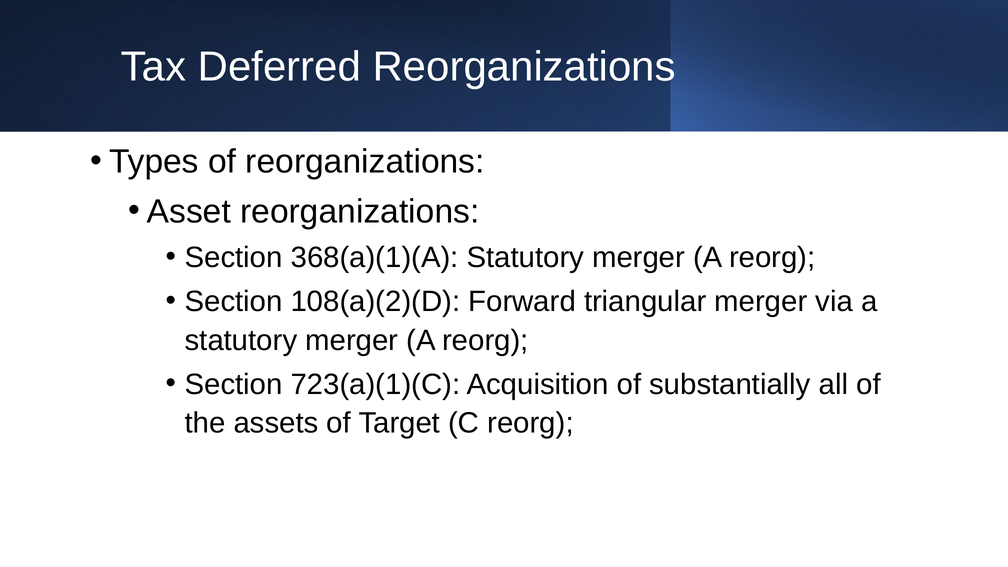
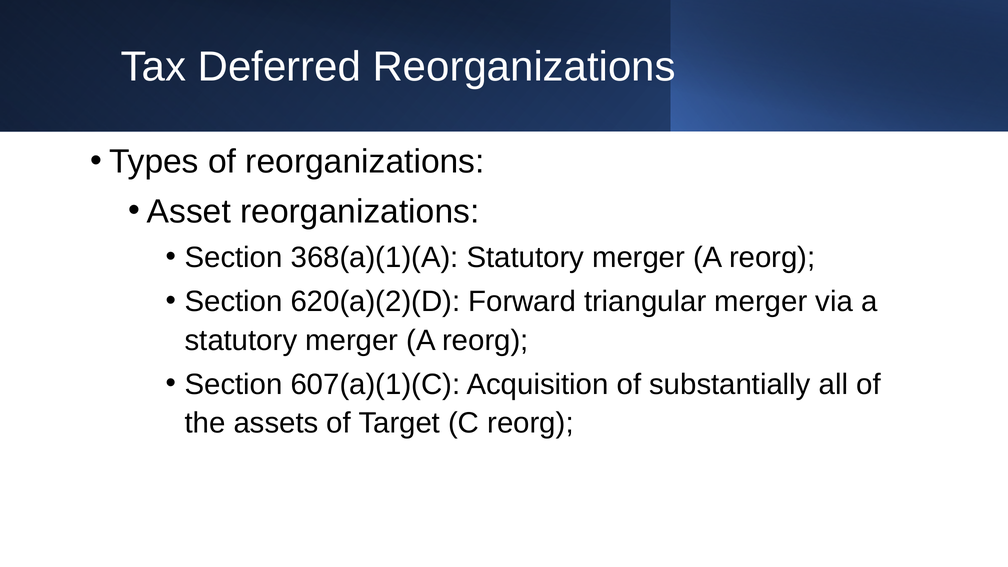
108(a)(2)(D: 108(a)(2)(D -> 620(a)(2)(D
723(a)(1)(C: 723(a)(1)(C -> 607(a)(1)(C
